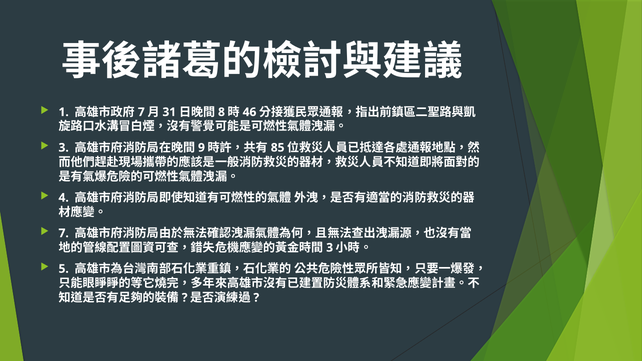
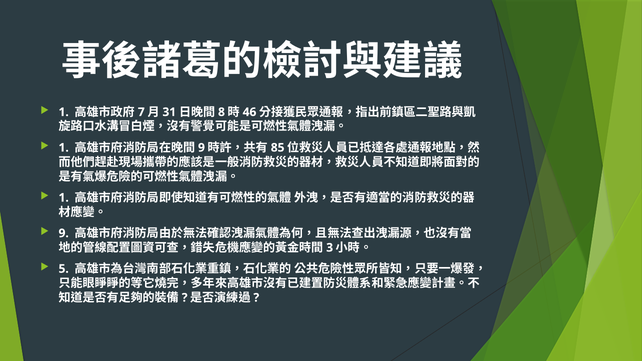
3 at (64, 148): 3 -> 1
4 at (64, 198): 4 -> 1
7 at (64, 233): 7 -> 9
